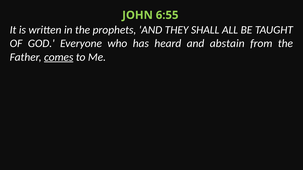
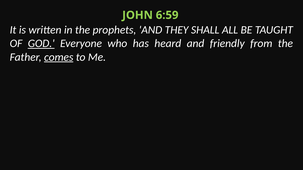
6:55: 6:55 -> 6:59
GOD underline: none -> present
abstain: abstain -> friendly
